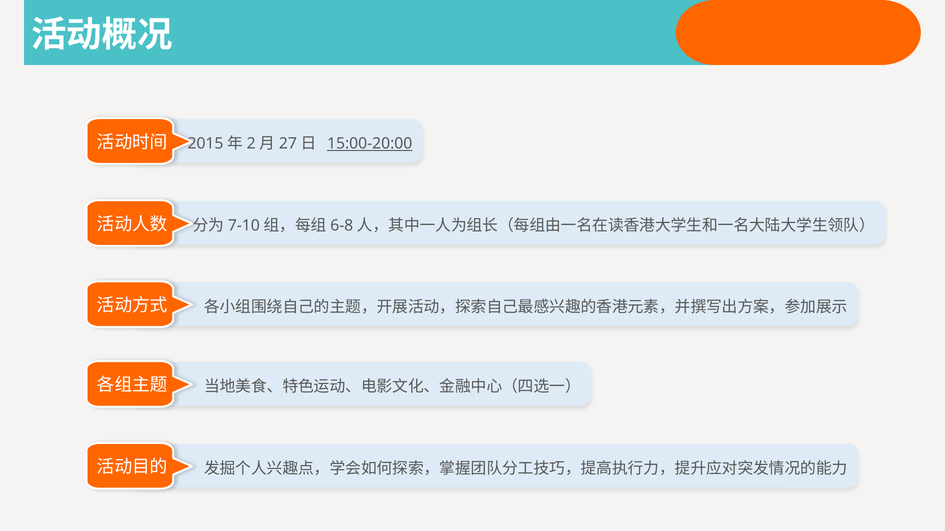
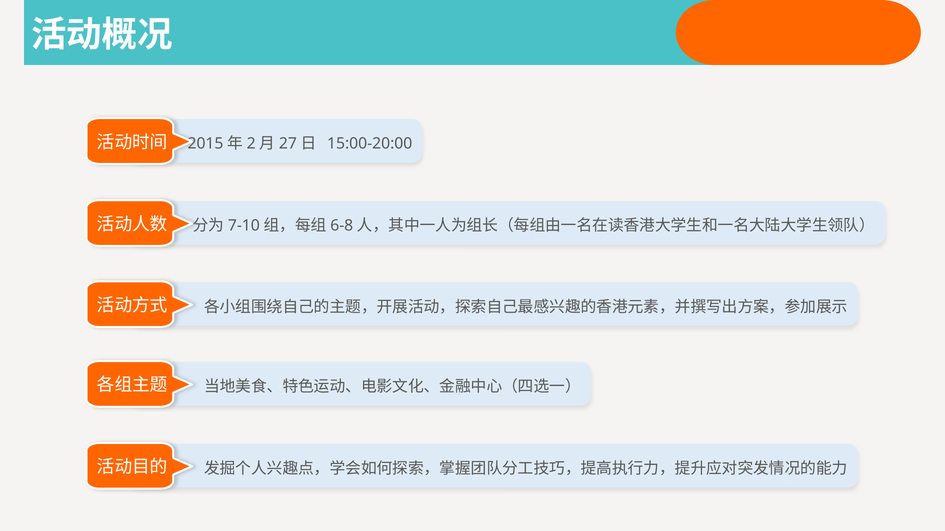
15:00-20:00 underline: present -> none
